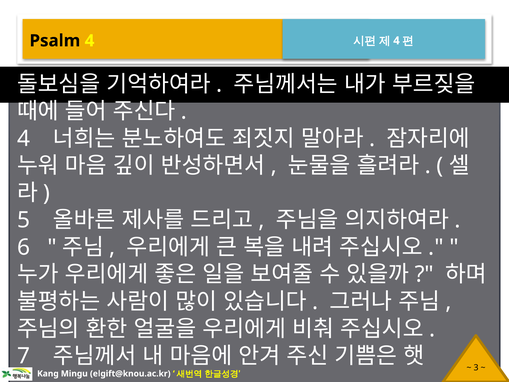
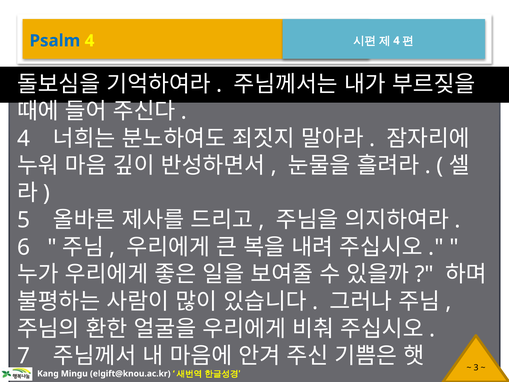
Psalm colour: black -> blue
